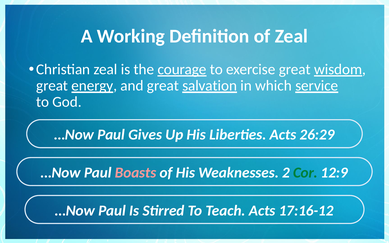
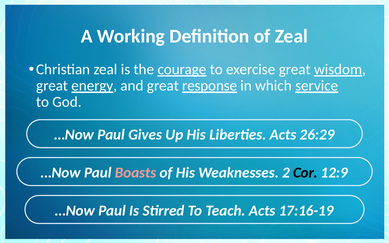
salvation: salvation -> response
Cor colour: green -> black
17:16-12: 17:16-12 -> 17:16-19
